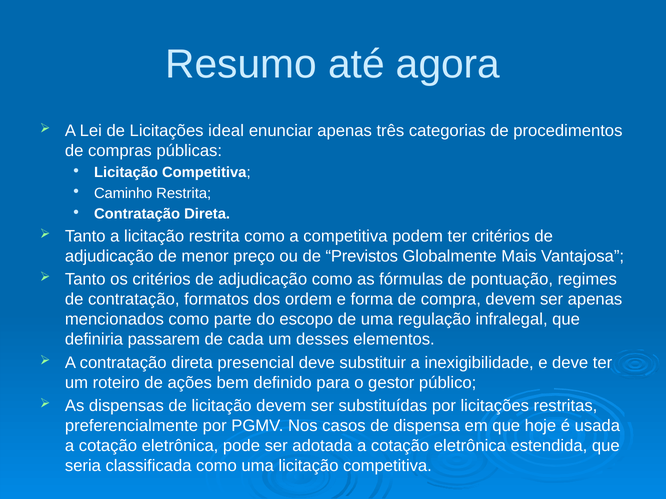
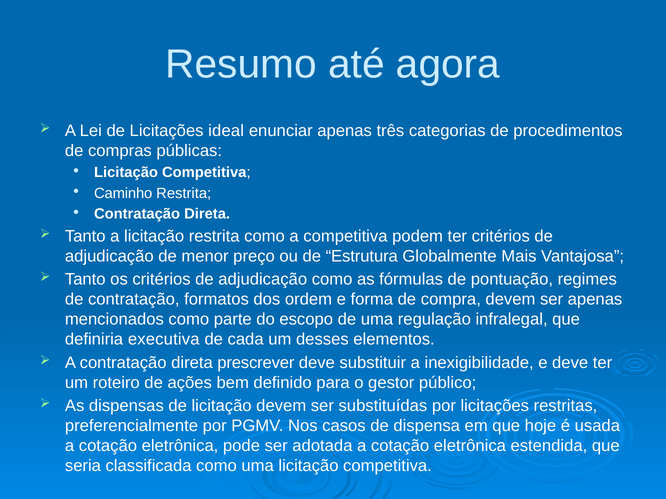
Previstos: Previstos -> Estrutura
passarem: passarem -> executiva
presencial: presencial -> prescrever
